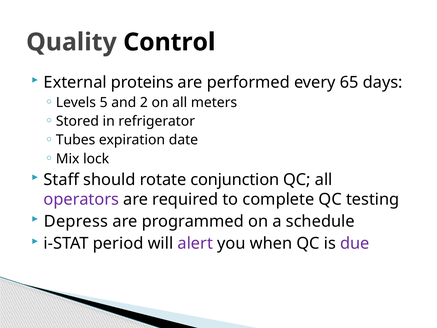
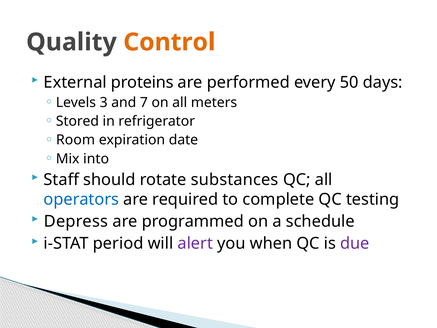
Control colour: black -> orange
65: 65 -> 50
5: 5 -> 3
2: 2 -> 7
Tubes: Tubes -> Room
lock: lock -> into
conjunction: conjunction -> substances
operators colour: purple -> blue
